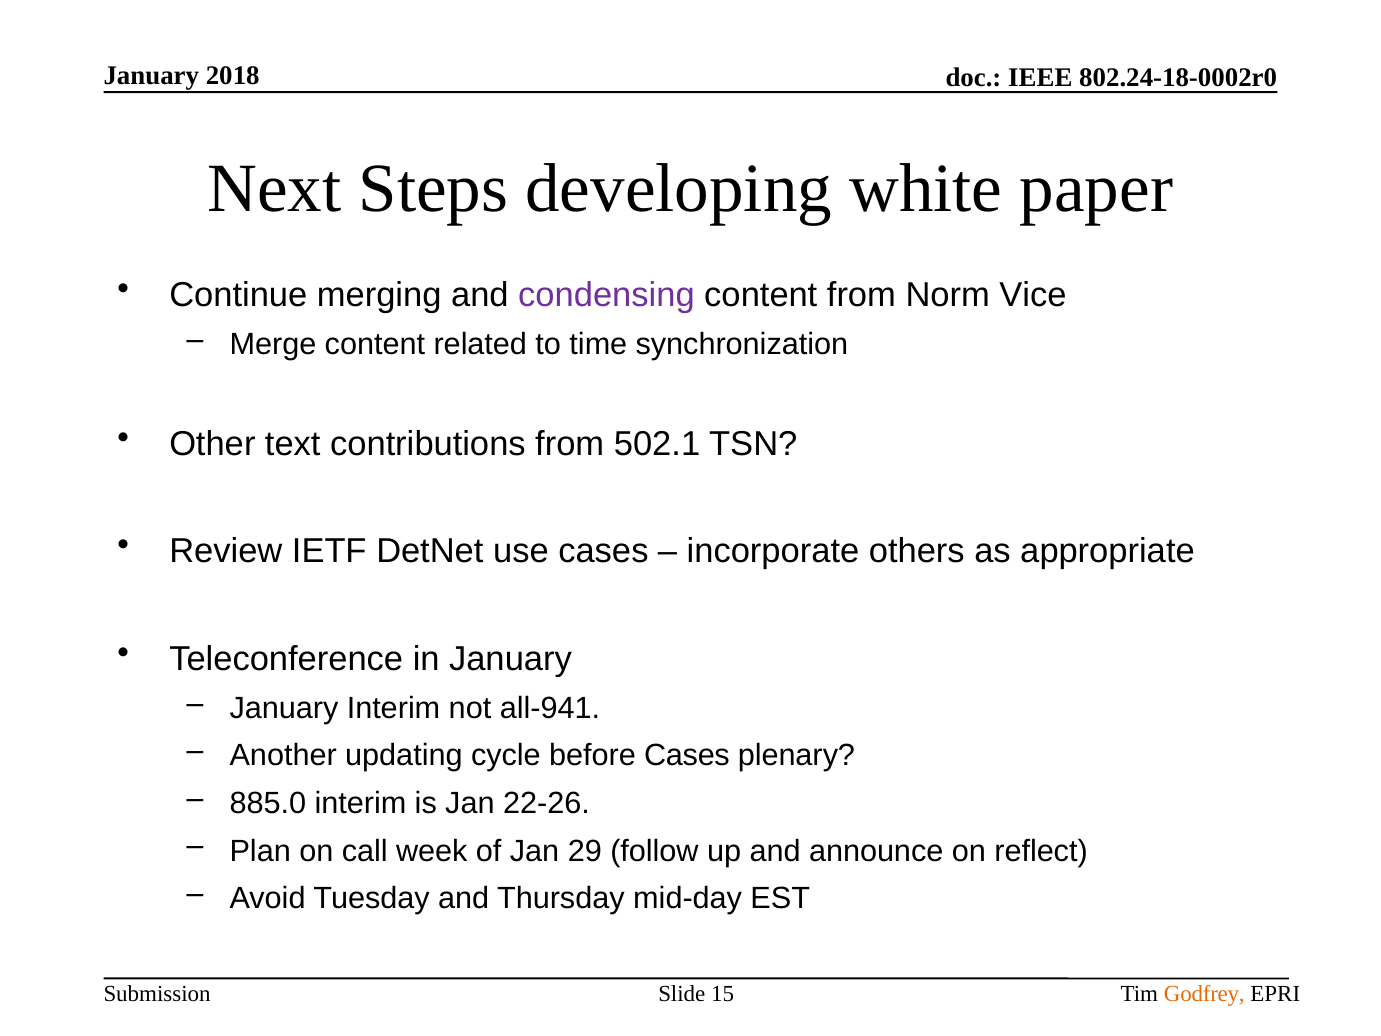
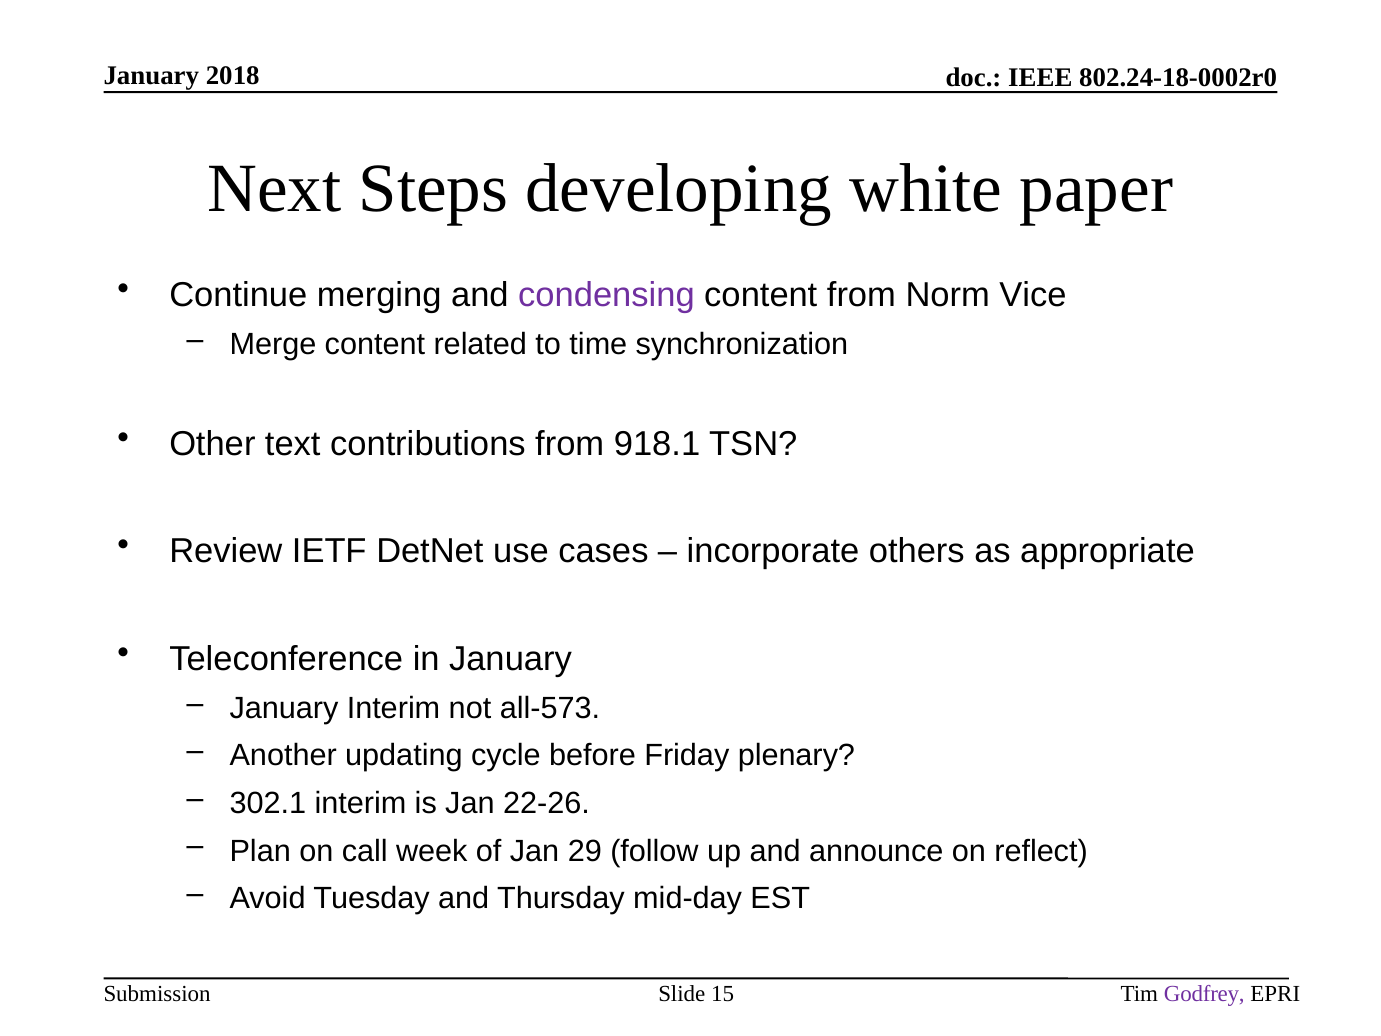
502.1: 502.1 -> 918.1
all-941: all-941 -> all-573
before Cases: Cases -> Friday
885.0: 885.0 -> 302.1
Godfrey colour: orange -> purple
